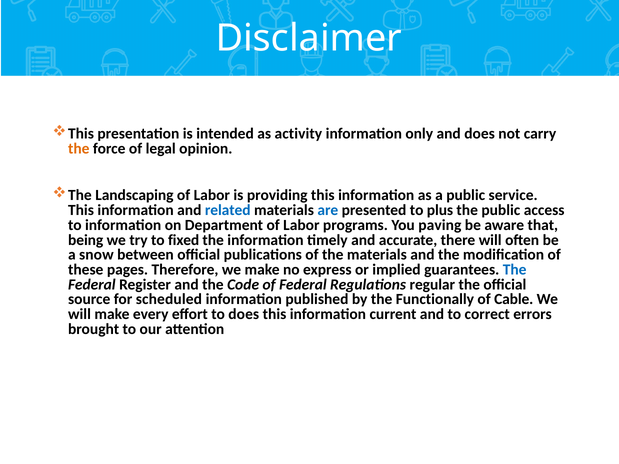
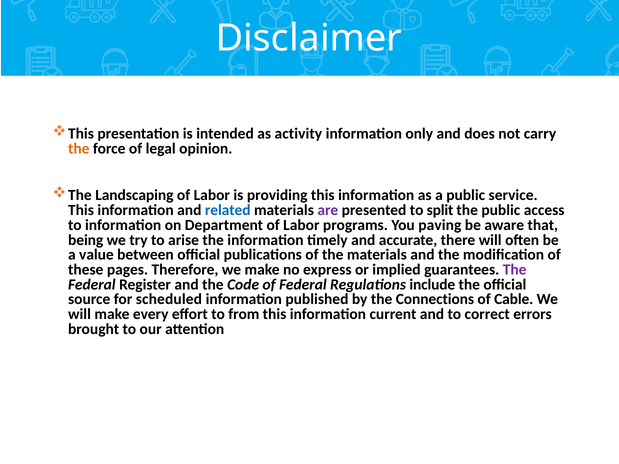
are colour: blue -> purple
plus: plus -> split
fixed: fixed -> arise
snow: snow -> value
The at (515, 270) colour: blue -> purple
regular: regular -> include
Functionally: Functionally -> Connections
to does: does -> from
